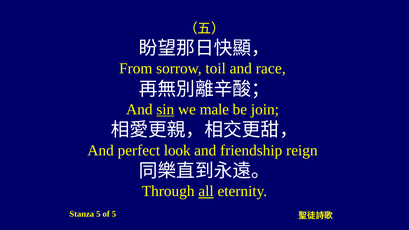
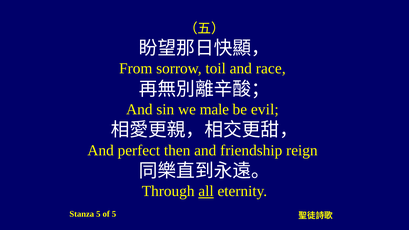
sin underline: present -> none
join: join -> evil
look: look -> then
